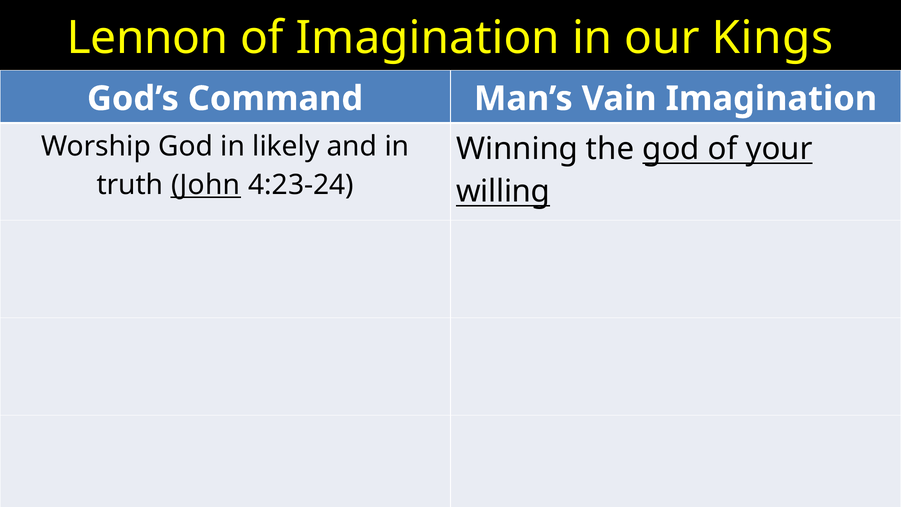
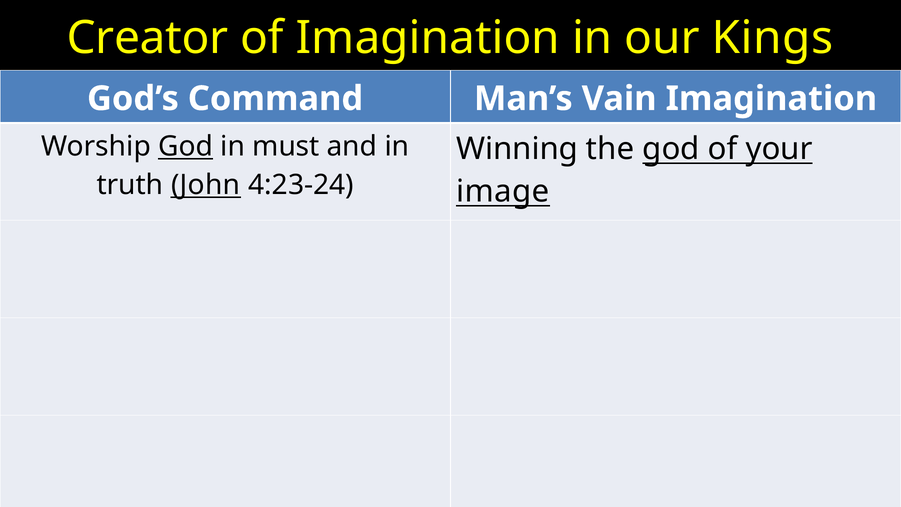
Lennon: Lennon -> Creator
God at (186, 147) underline: none -> present
likely: likely -> must
willing: willing -> image
